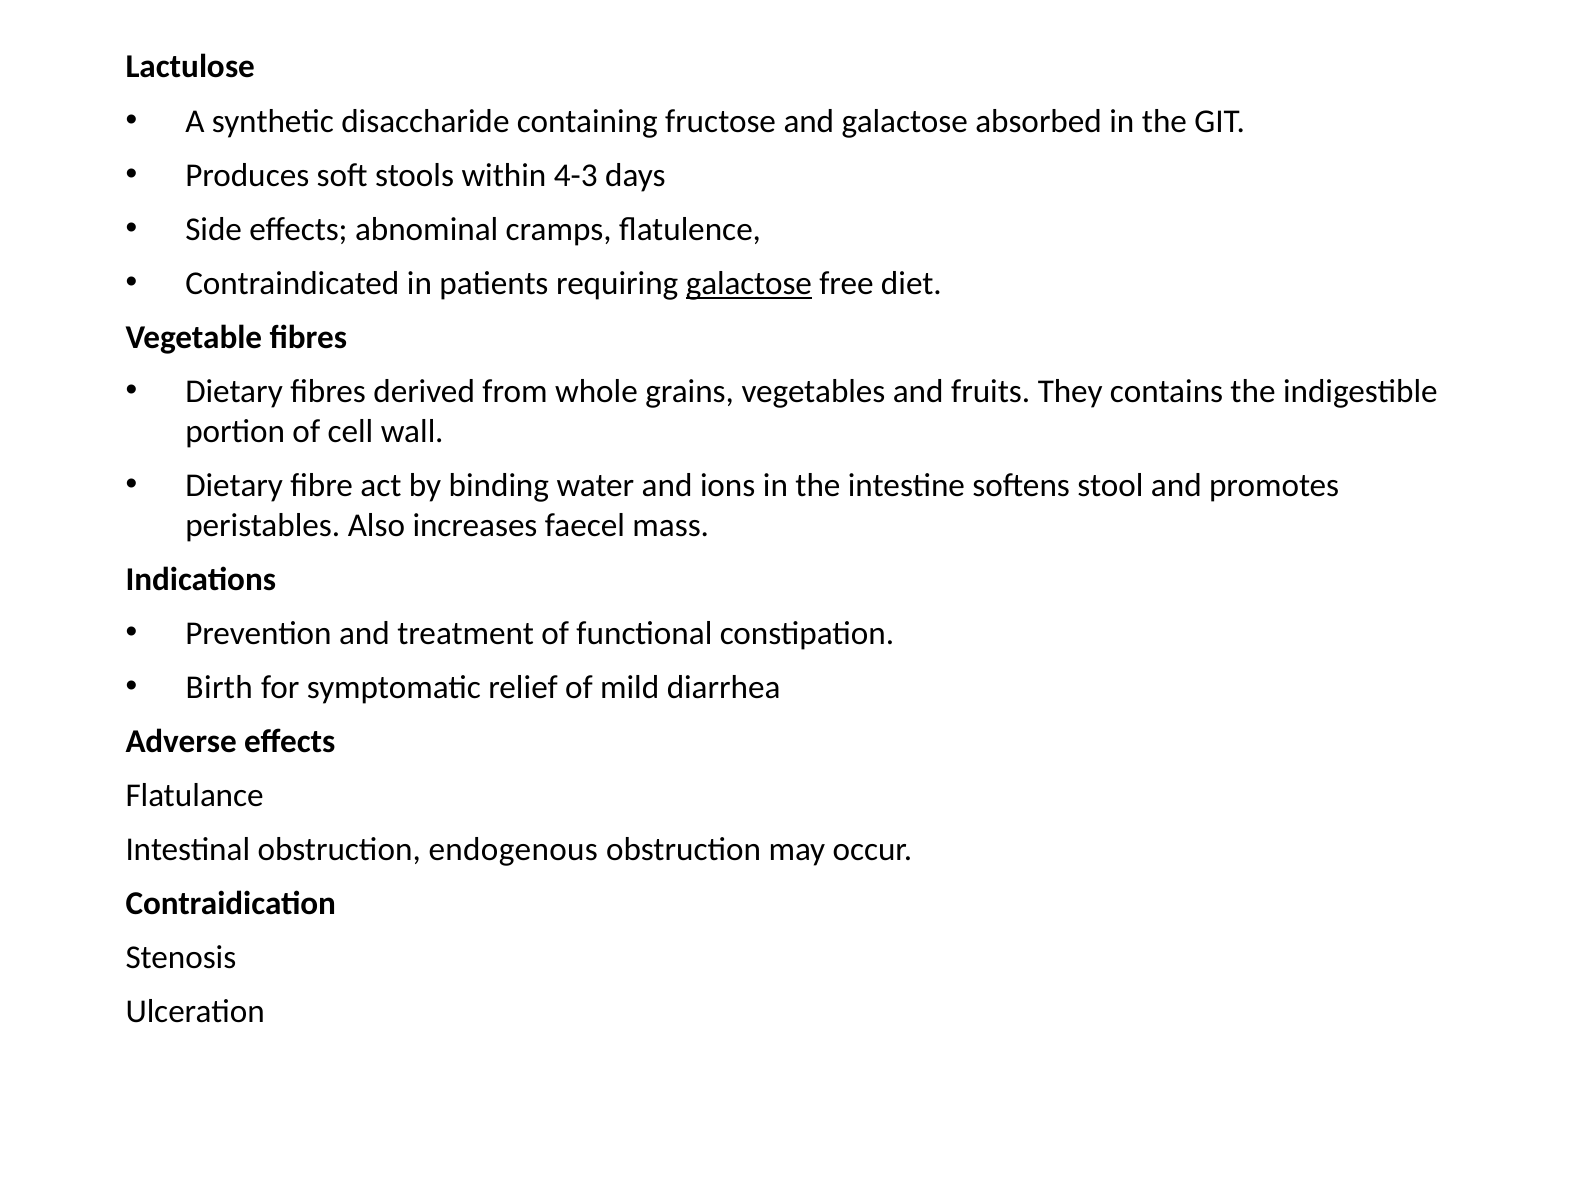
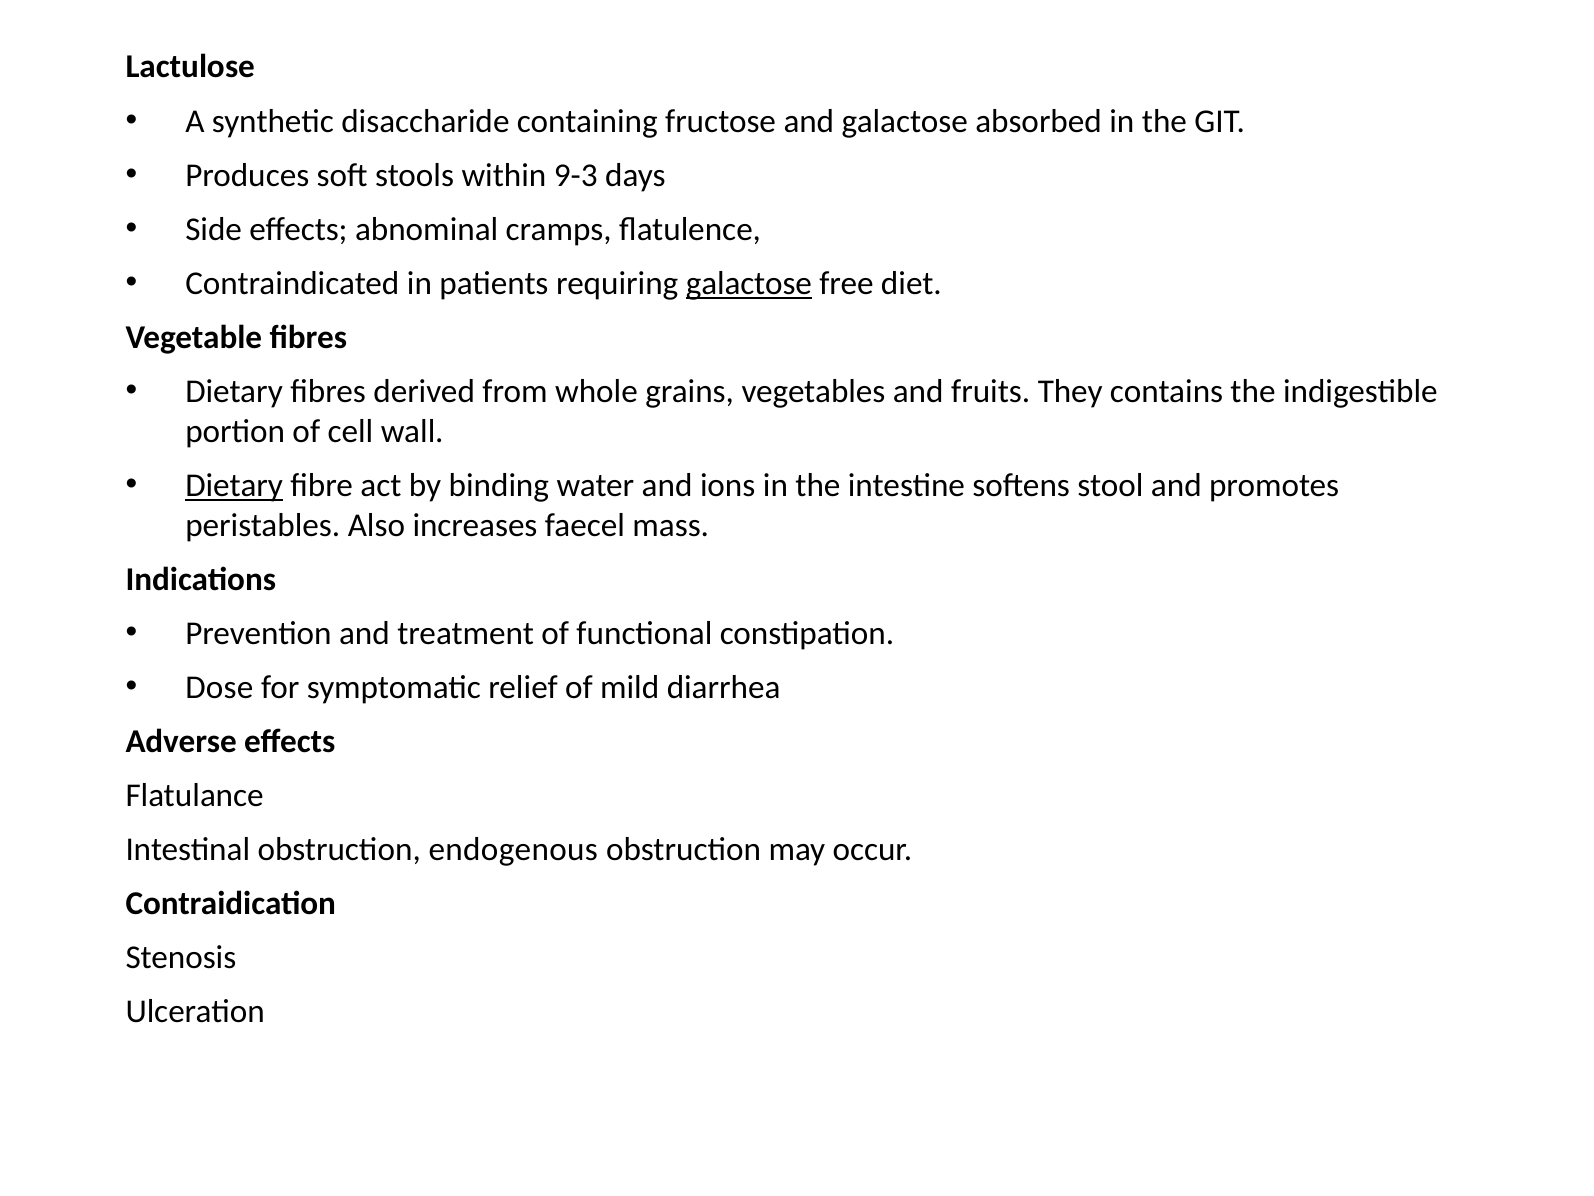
4-3: 4-3 -> 9-3
Dietary at (234, 485) underline: none -> present
Birth: Birth -> Dose
